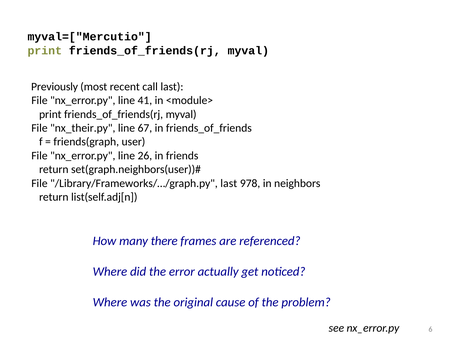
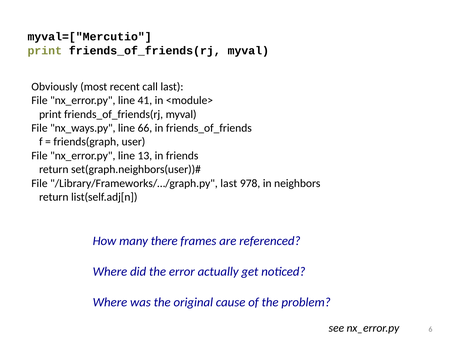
Previously: Previously -> Obviously
nx_their.py: nx_their.py -> nx_ways.py
67: 67 -> 66
26: 26 -> 13
